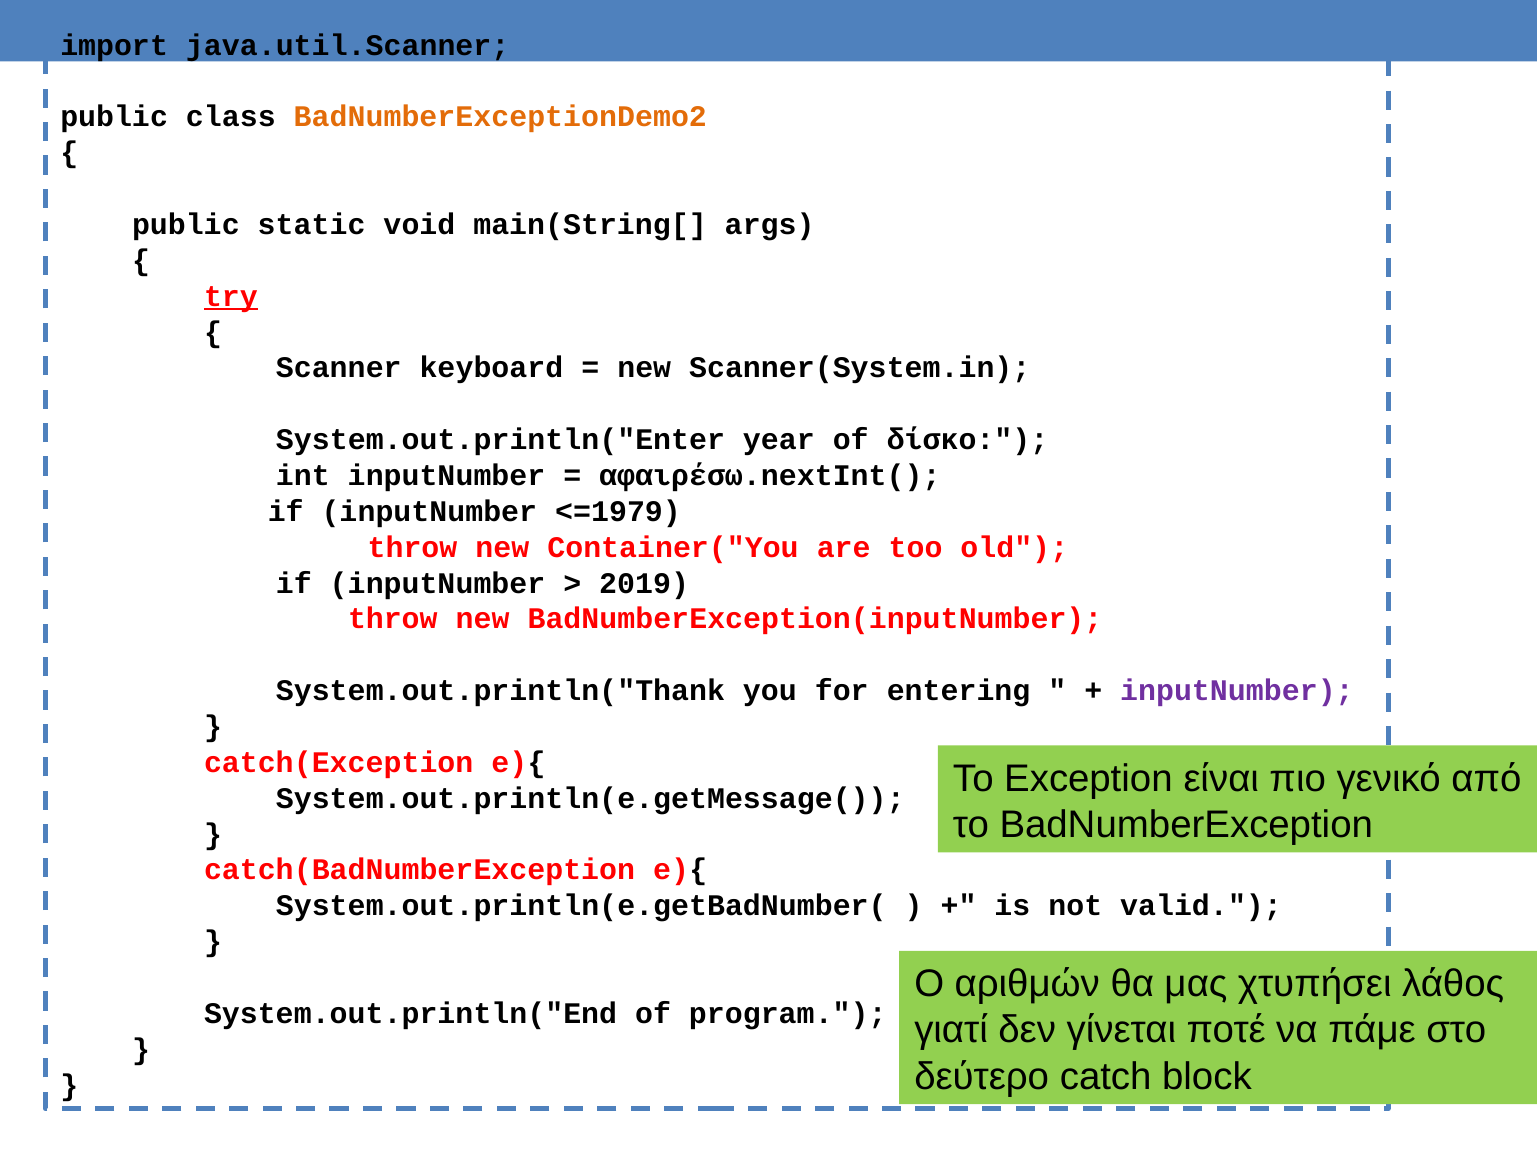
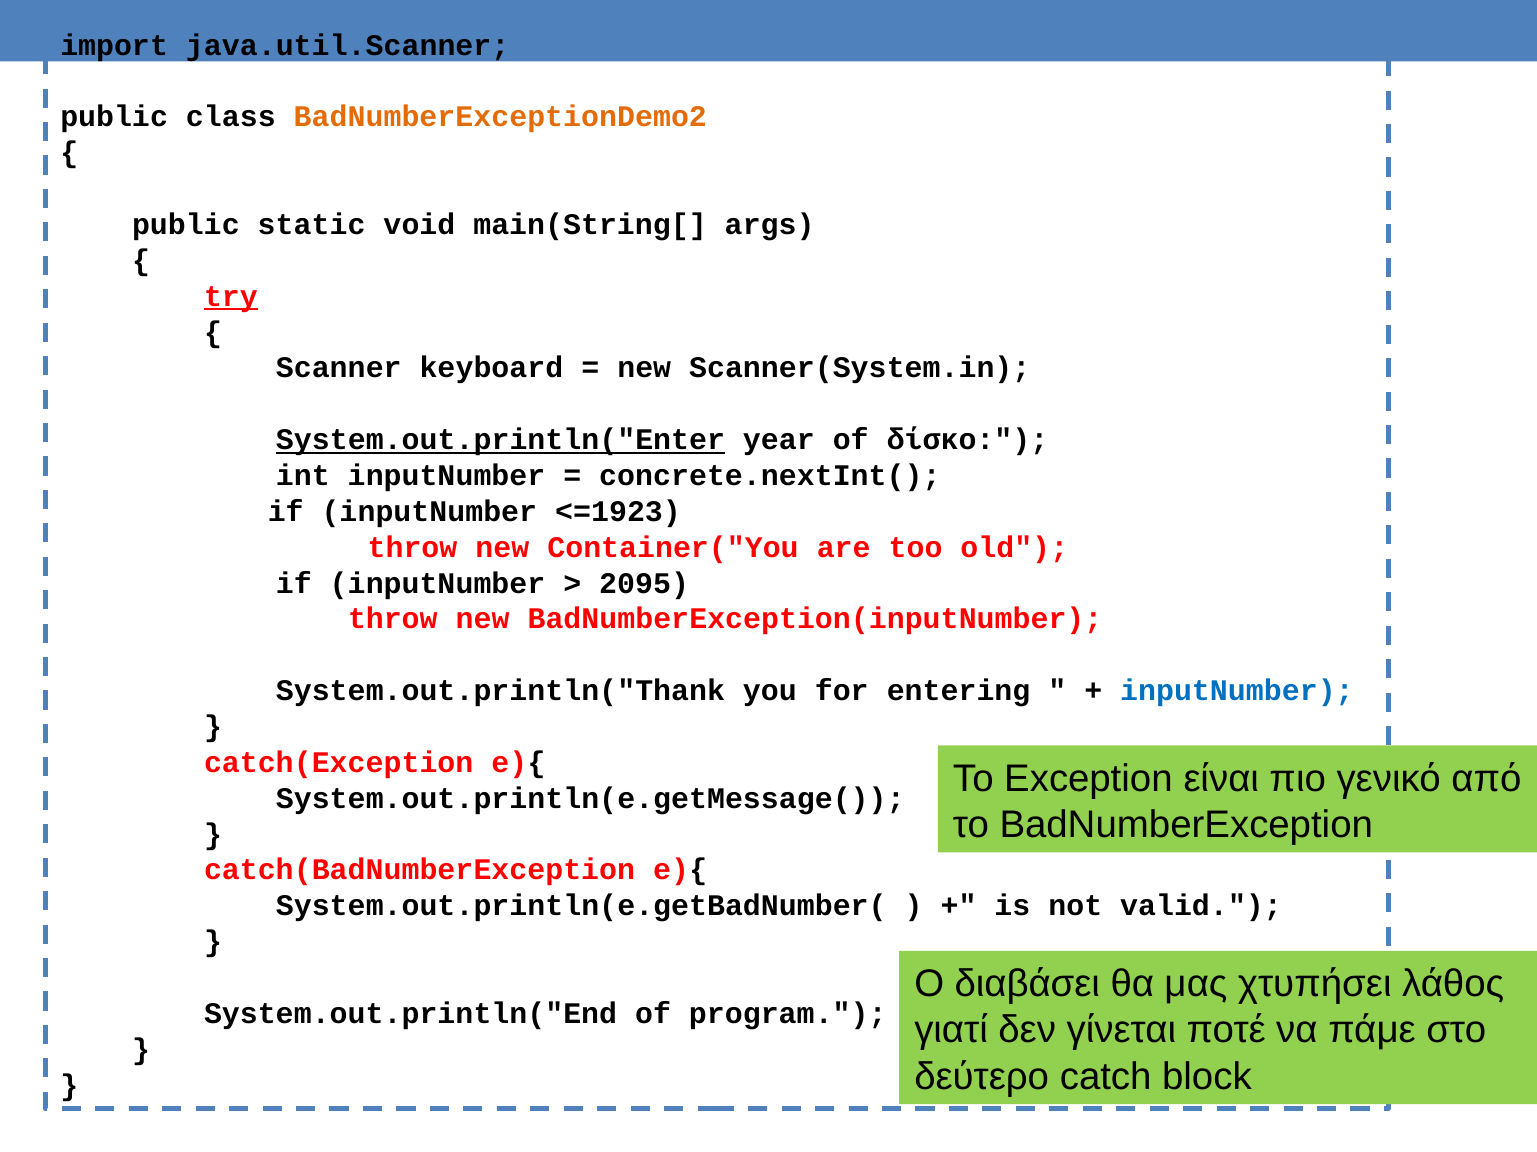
System.out.println("Enter underline: none -> present
αφαιρέσω.nextInt(: αφαιρέσω.nextInt( -> concrete.nextInt(
<=1979: <=1979 -> <=1923
2019: 2019 -> 2095
inputNumber at (1237, 691) colour: purple -> blue
αριθμών: αριθμών -> διαβάσει
